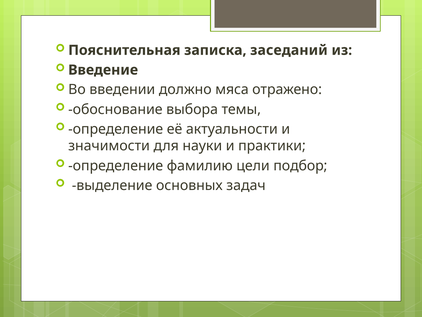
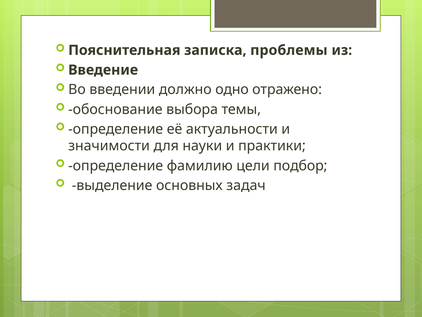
заседаний: заседаний -> проблемы
мяса: мяса -> одно
